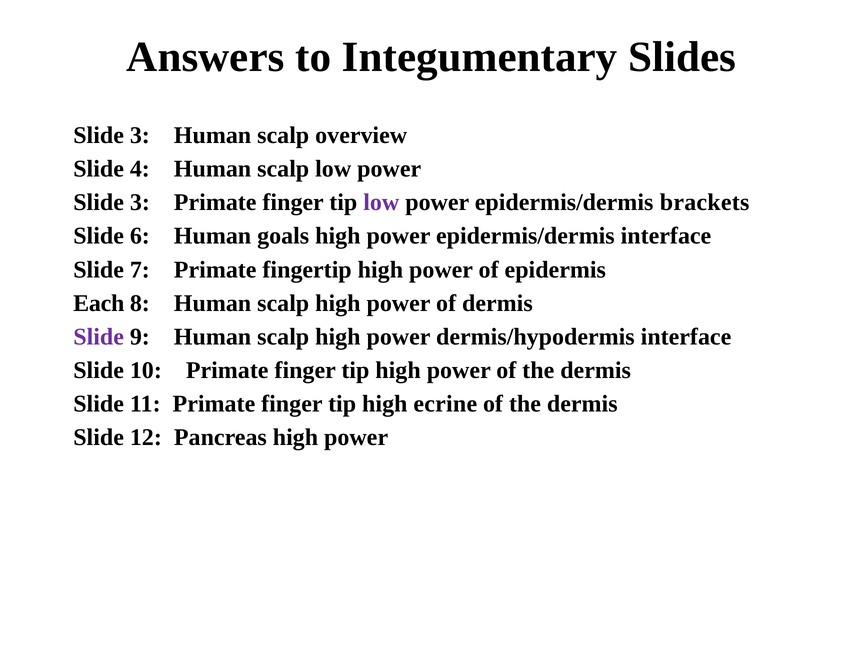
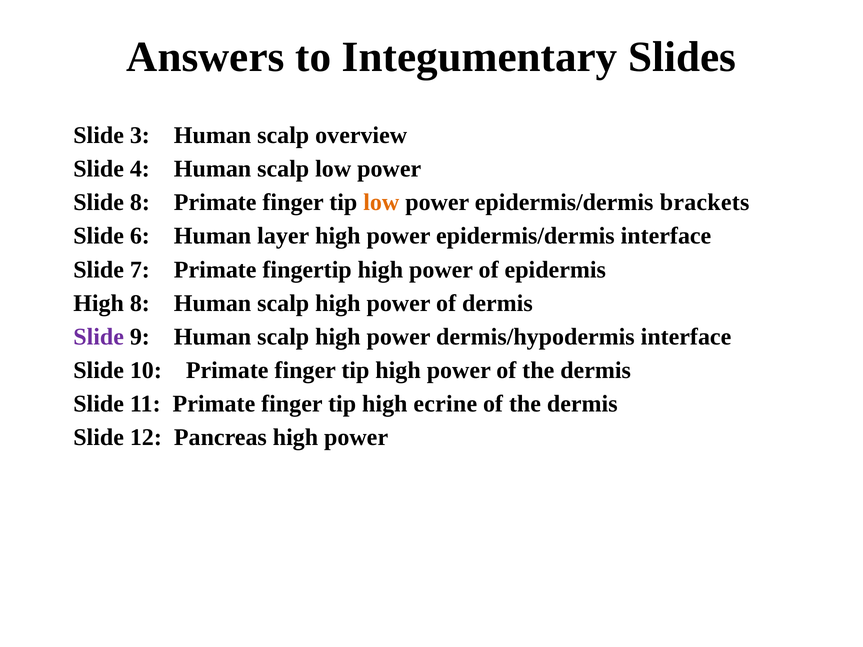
3 at (140, 203): 3 -> 8
low at (381, 203) colour: purple -> orange
goals: goals -> layer
Each at (99, 303): Each -> High
